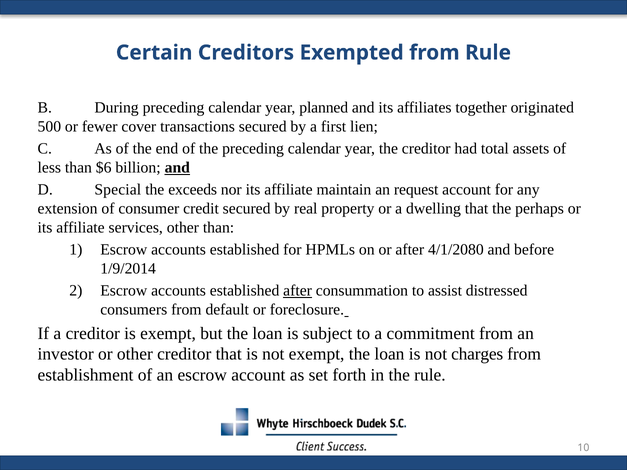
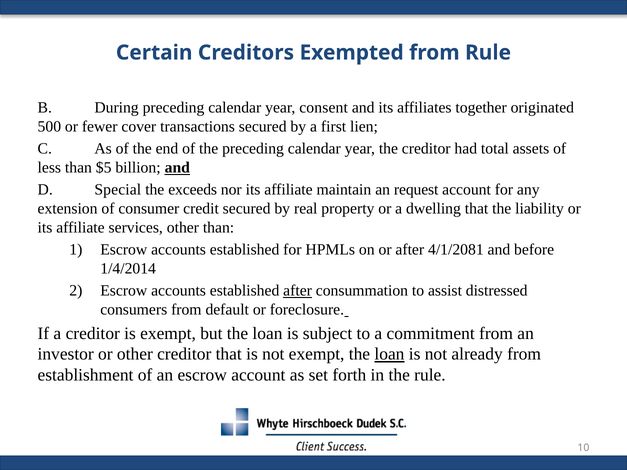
planned: planned -> consent
$6: $6 -> $5
perhaps: perhaps -> liability
4/1/2080: 4/1/2080 -> 4/1/2081
1/9/2014: 1/9/2014 -> 1/4/2014
loan at (389, 354) underline: none -> present
charges: charges -> already
